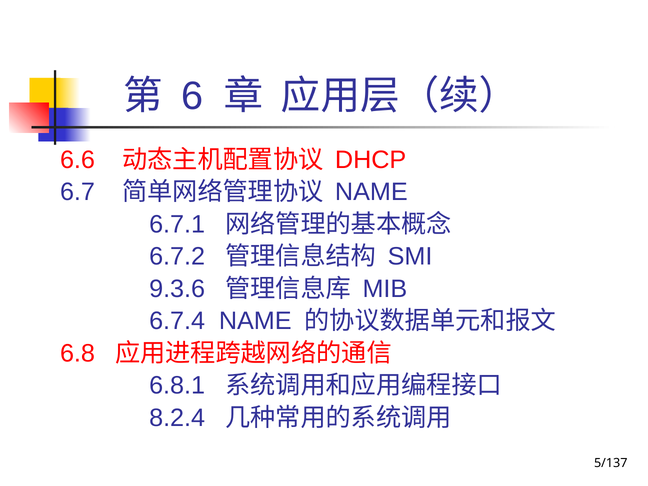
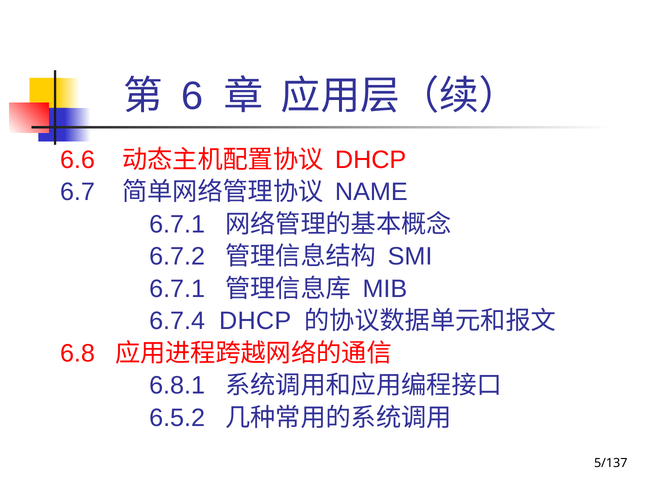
9.3.6 at (177, 289): 9.3.6 -> 6.7.1
6.7.4 NAME: NAME -> DHCP
8.2.4: 8.2.4 -> 6.5.2
